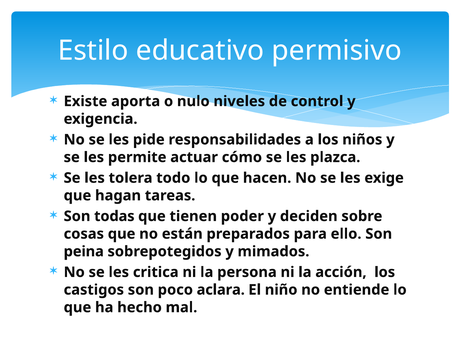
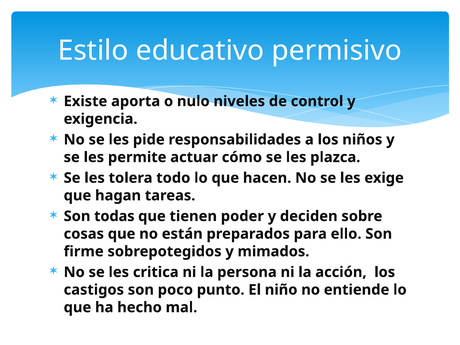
peina: peina -> firme
aclara: aclara -> punto
